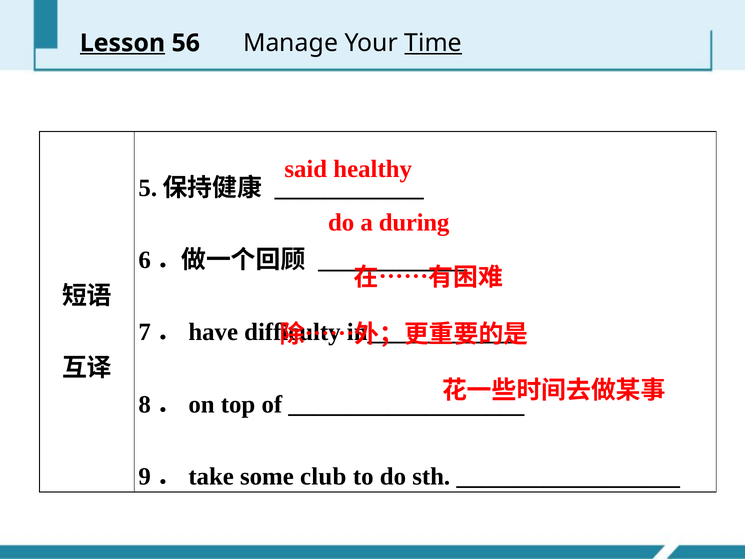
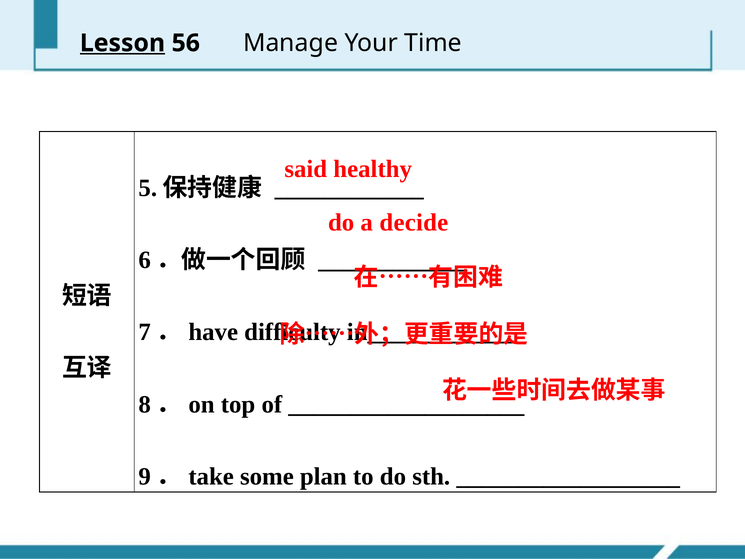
Time underline: present -> none
during: during -> decide
club: club -> plan
